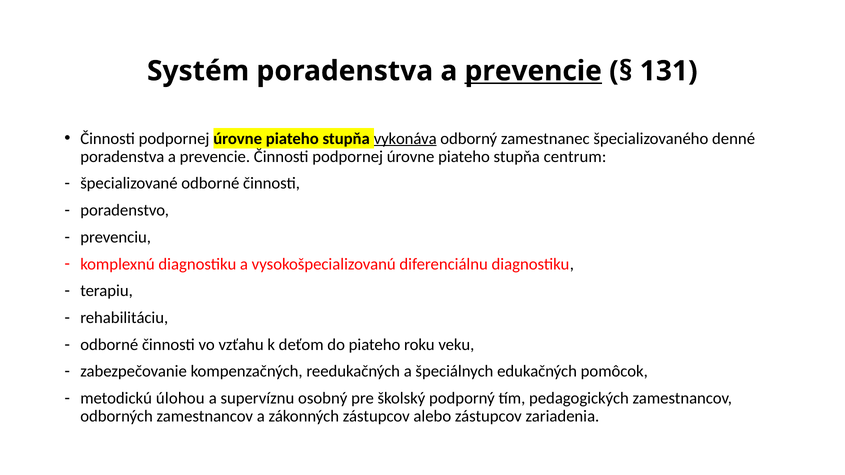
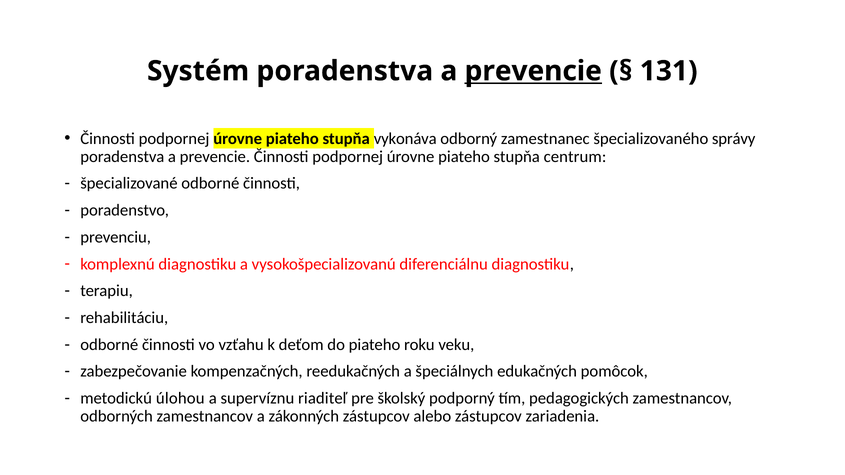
vykonáva underline: present -> none
denné: denné -> správy
osobný: osobný -> riaditeľ
